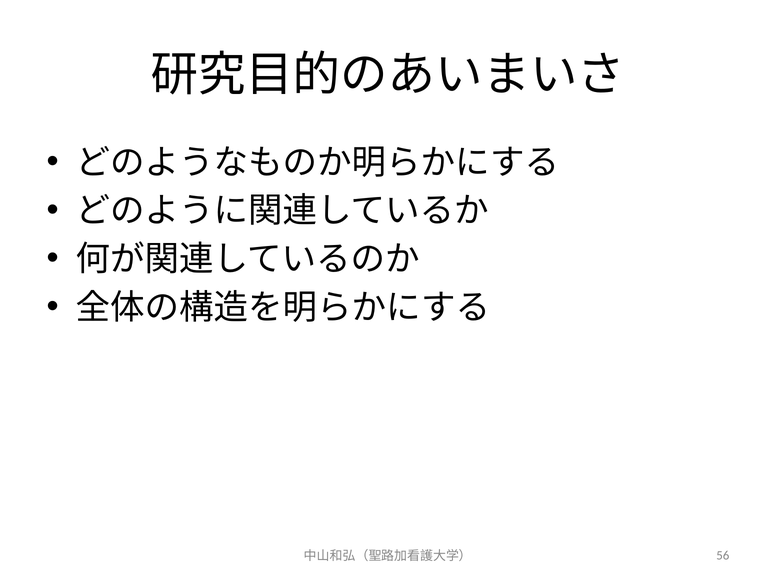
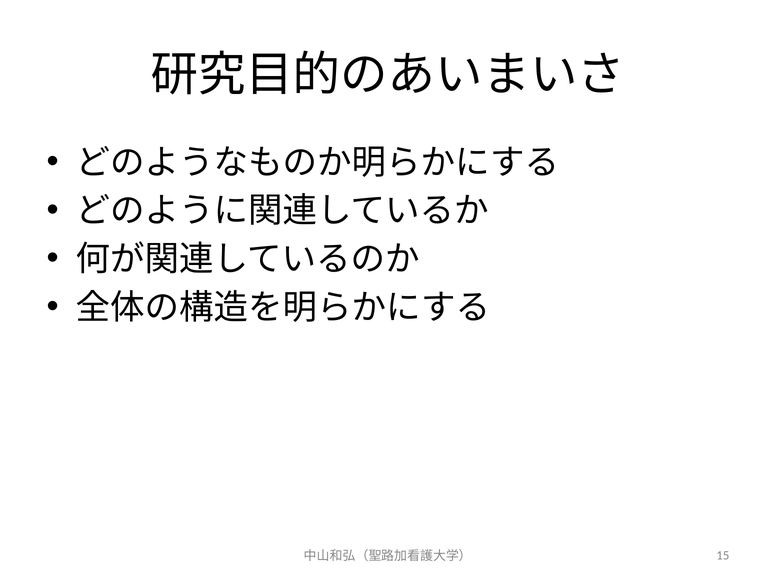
56: 56 -> 15
